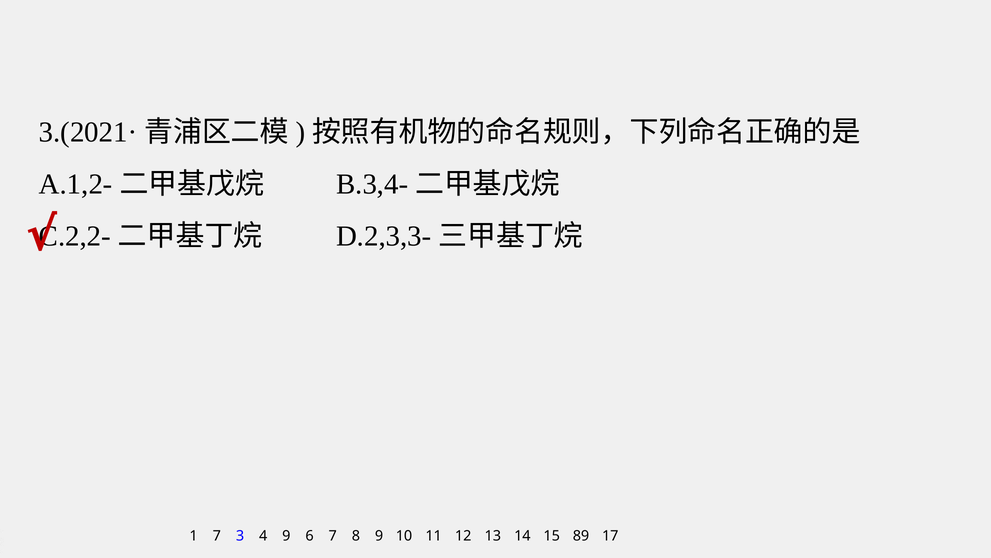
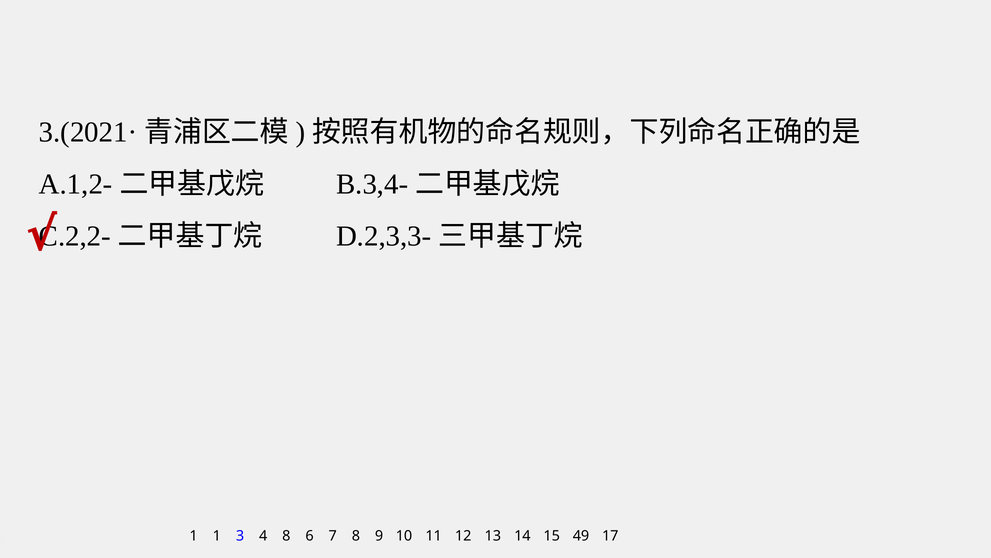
1 7: 7 -> 1
4 9: 9 -> 8
89: 89 -> 49
